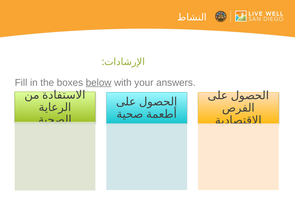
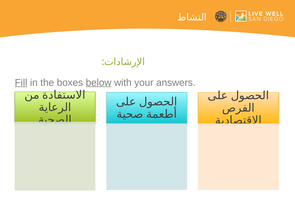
Fill underline: none -> present
